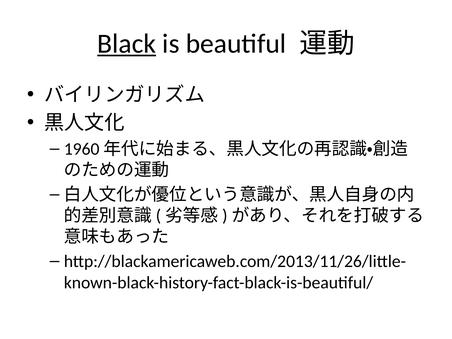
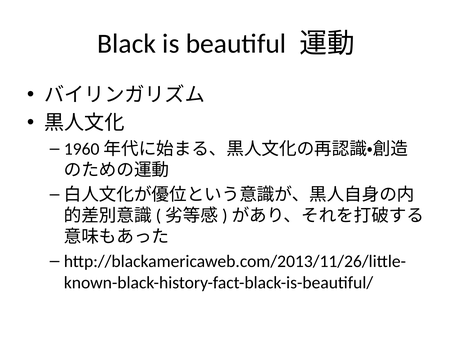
Black underline: present -> none
